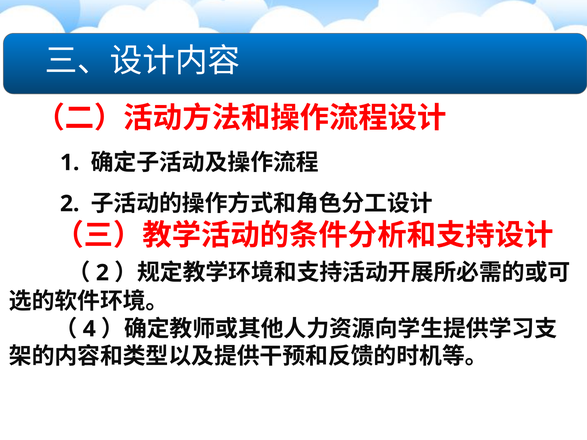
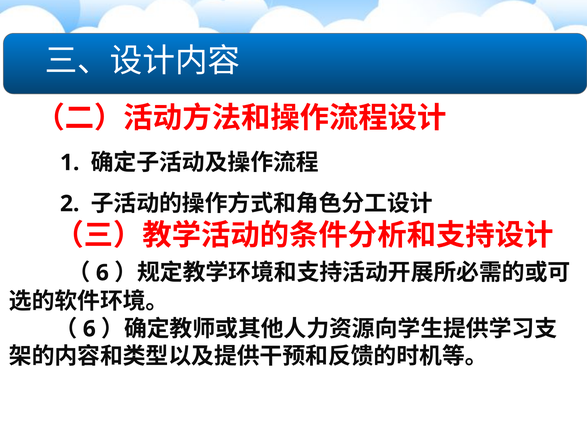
2 at (102, 273): 2 -> 6
4 at (89, 329): 4 -> 6
